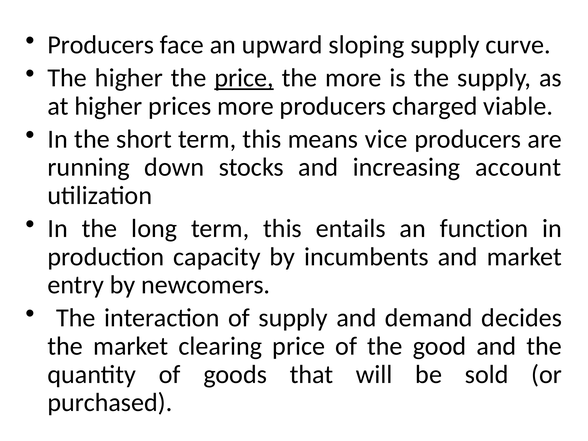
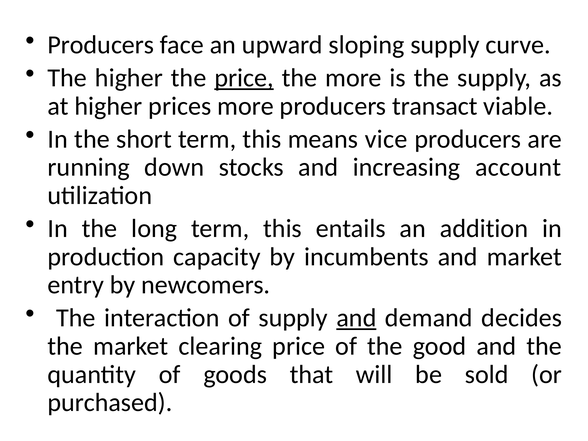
charged: charged -> transact
function: function -> addition
and at (356, 318) underline: none -> present
